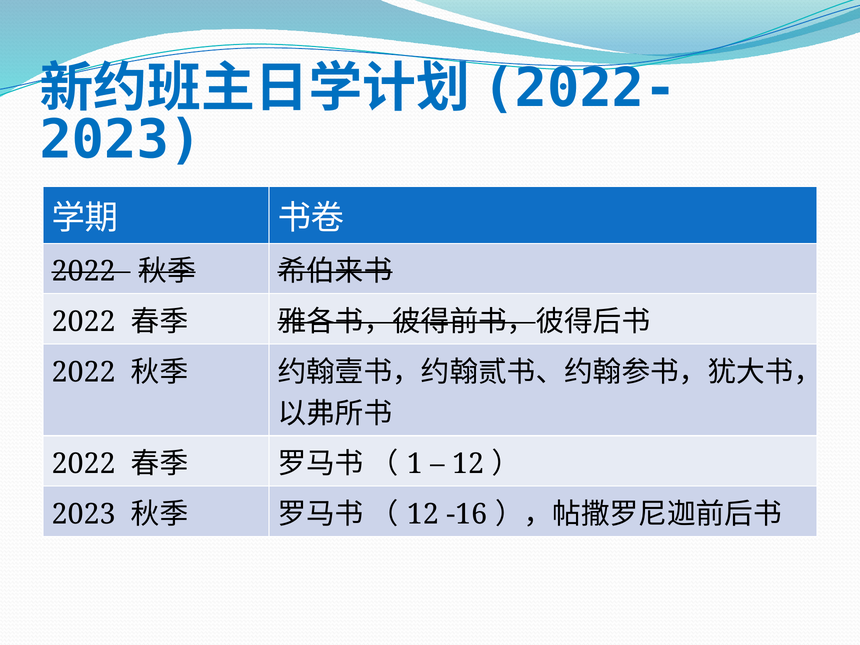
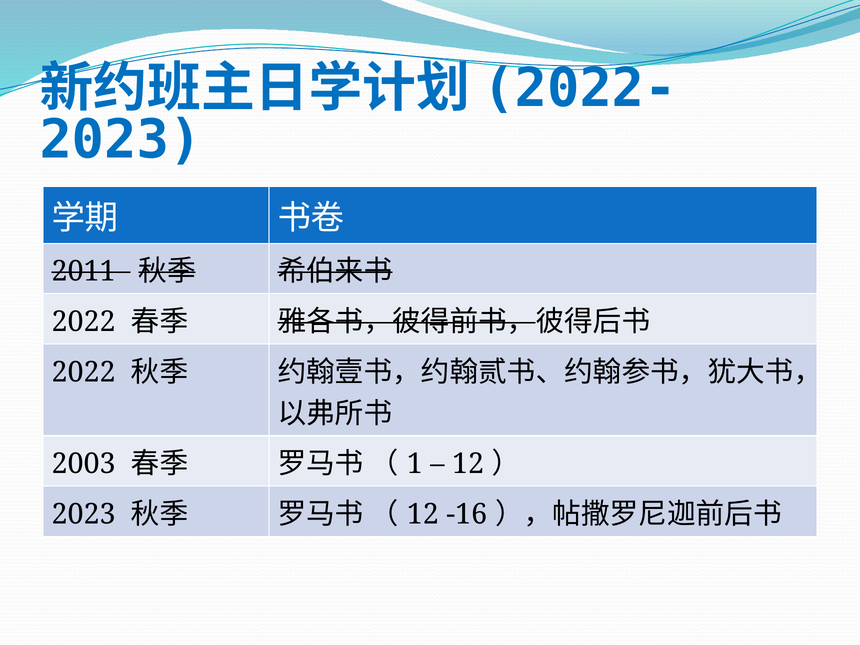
2022 at (84, 271): 2022 -> 2011
2022 at (84, 464): 2022 -> 2003
